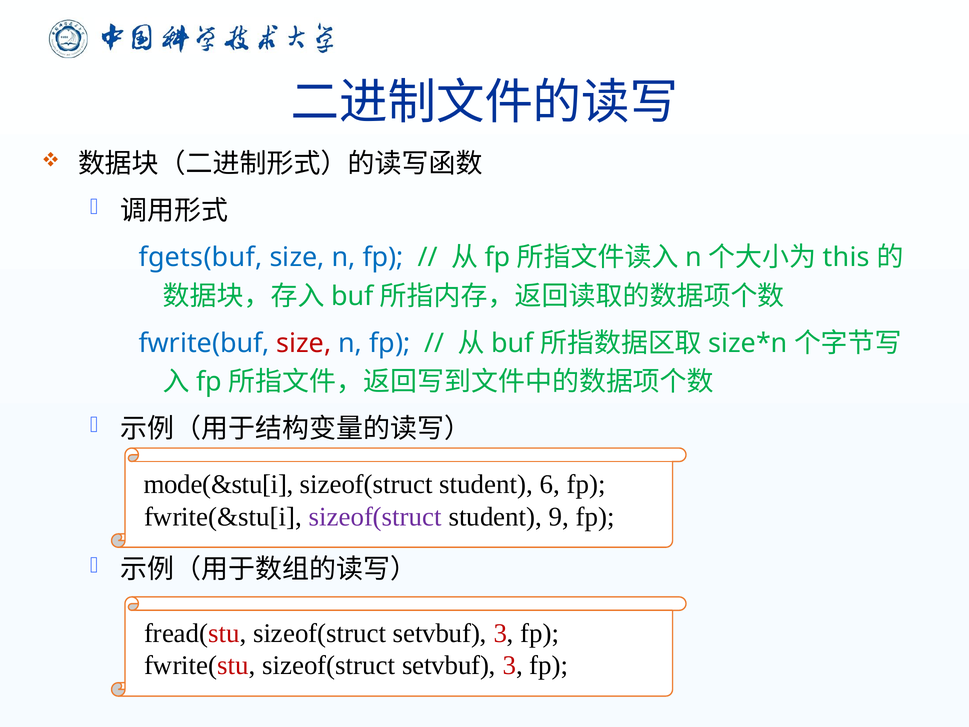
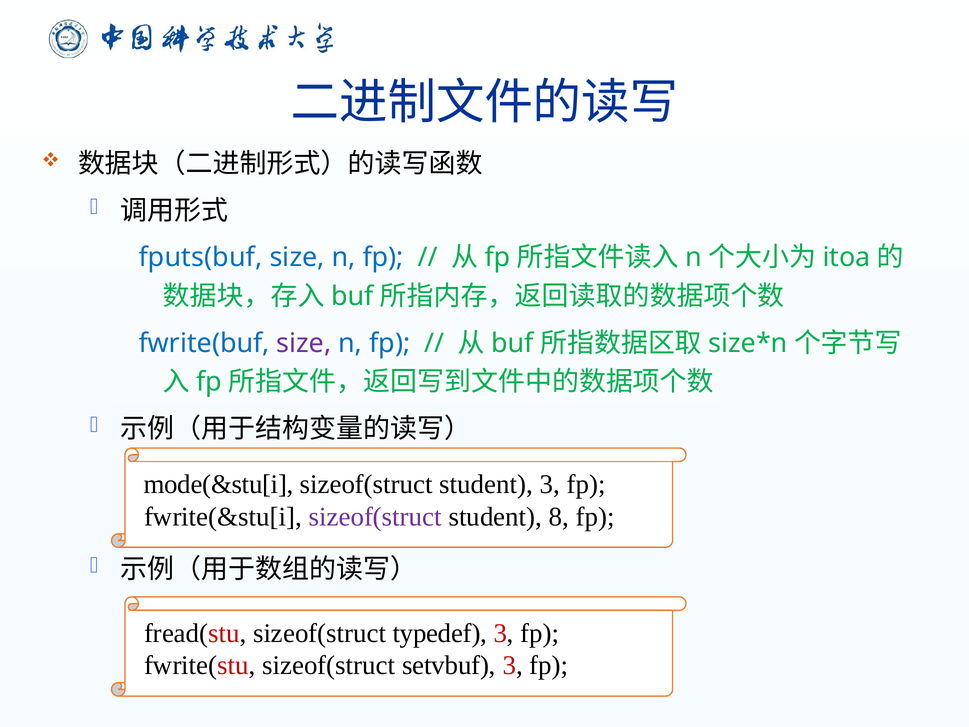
fgets(buf: fgets(buf -> fputs(buf
this: this -> itoa
size at (304, 343) colour: red -> purple
student 6: 6 -> 3
9: 9 -> 8
fread(stu sizeof(struct setvbuf: setvbuf -> typedef
